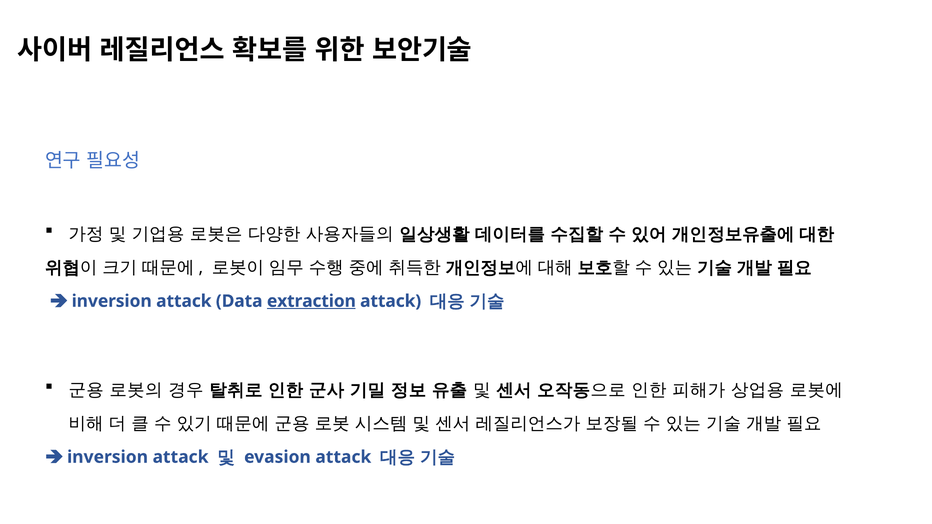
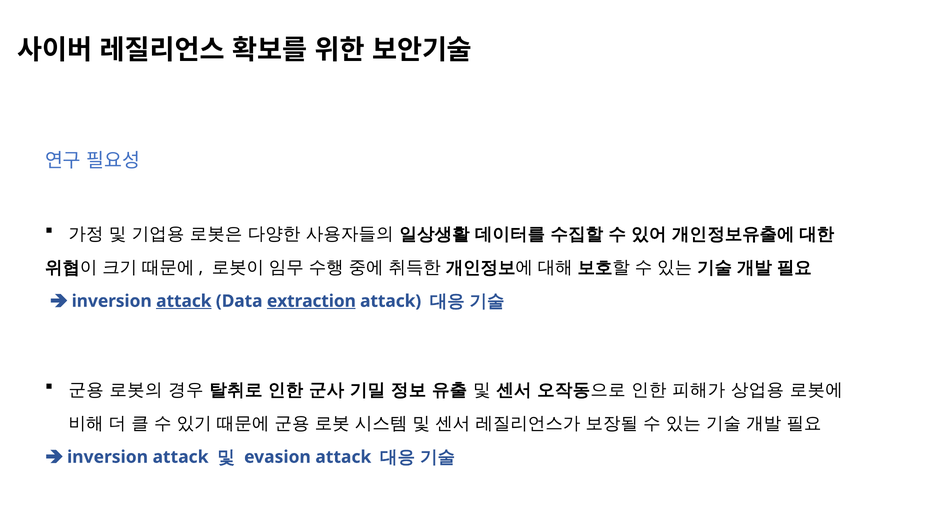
attack at (184, 301) underline: none -> present
